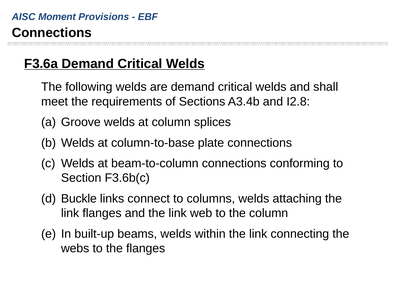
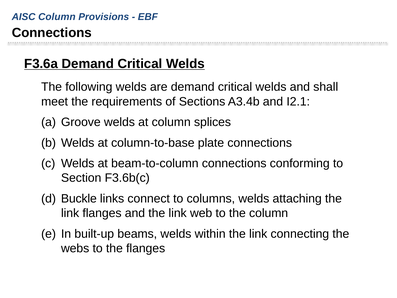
AISC Moment: Moment -> Column
I2.8: I2.8 -> I2.1
